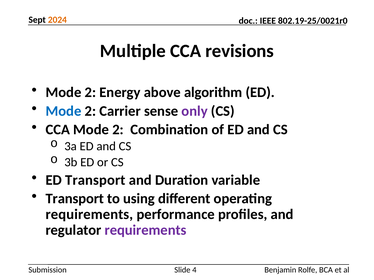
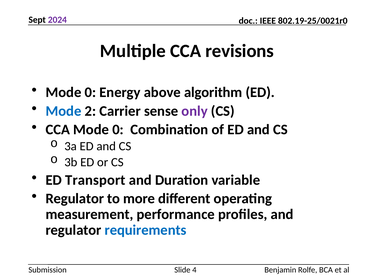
2024 colour: orange -> purple
2 at (90, 93): 2 -> 0
CCA Mode 2: 2 -> 0
Transport at (75, 199): Transport -> Regulator
using: using -> more
requirements at (89, 215): requirements -> measurement
requirements at (146, 230) colour: purple -> blue
